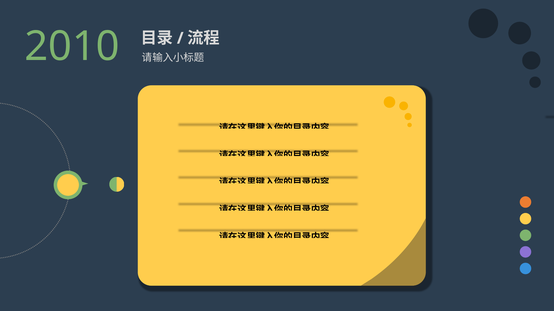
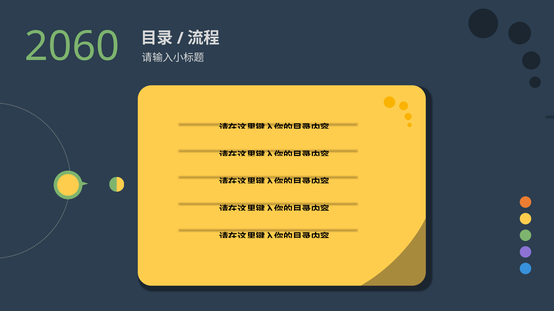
2010: 2010 -> 2060
